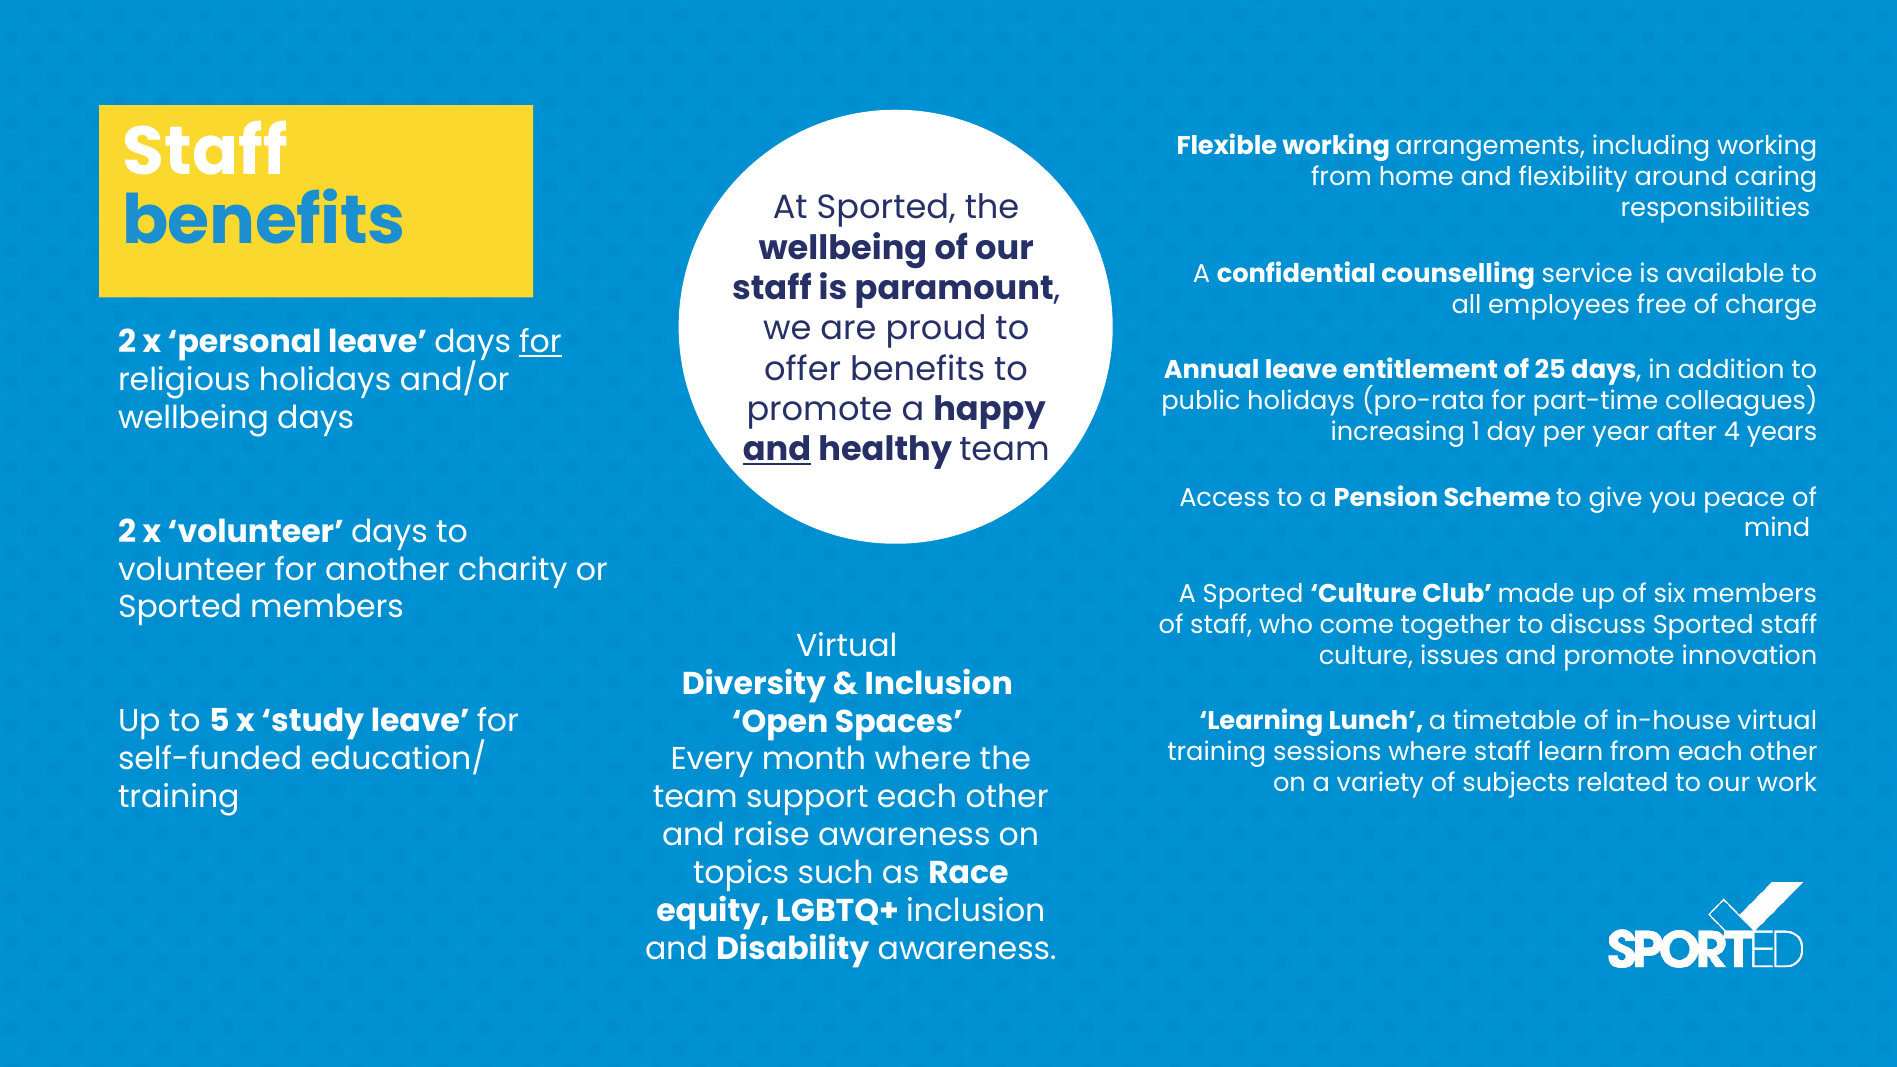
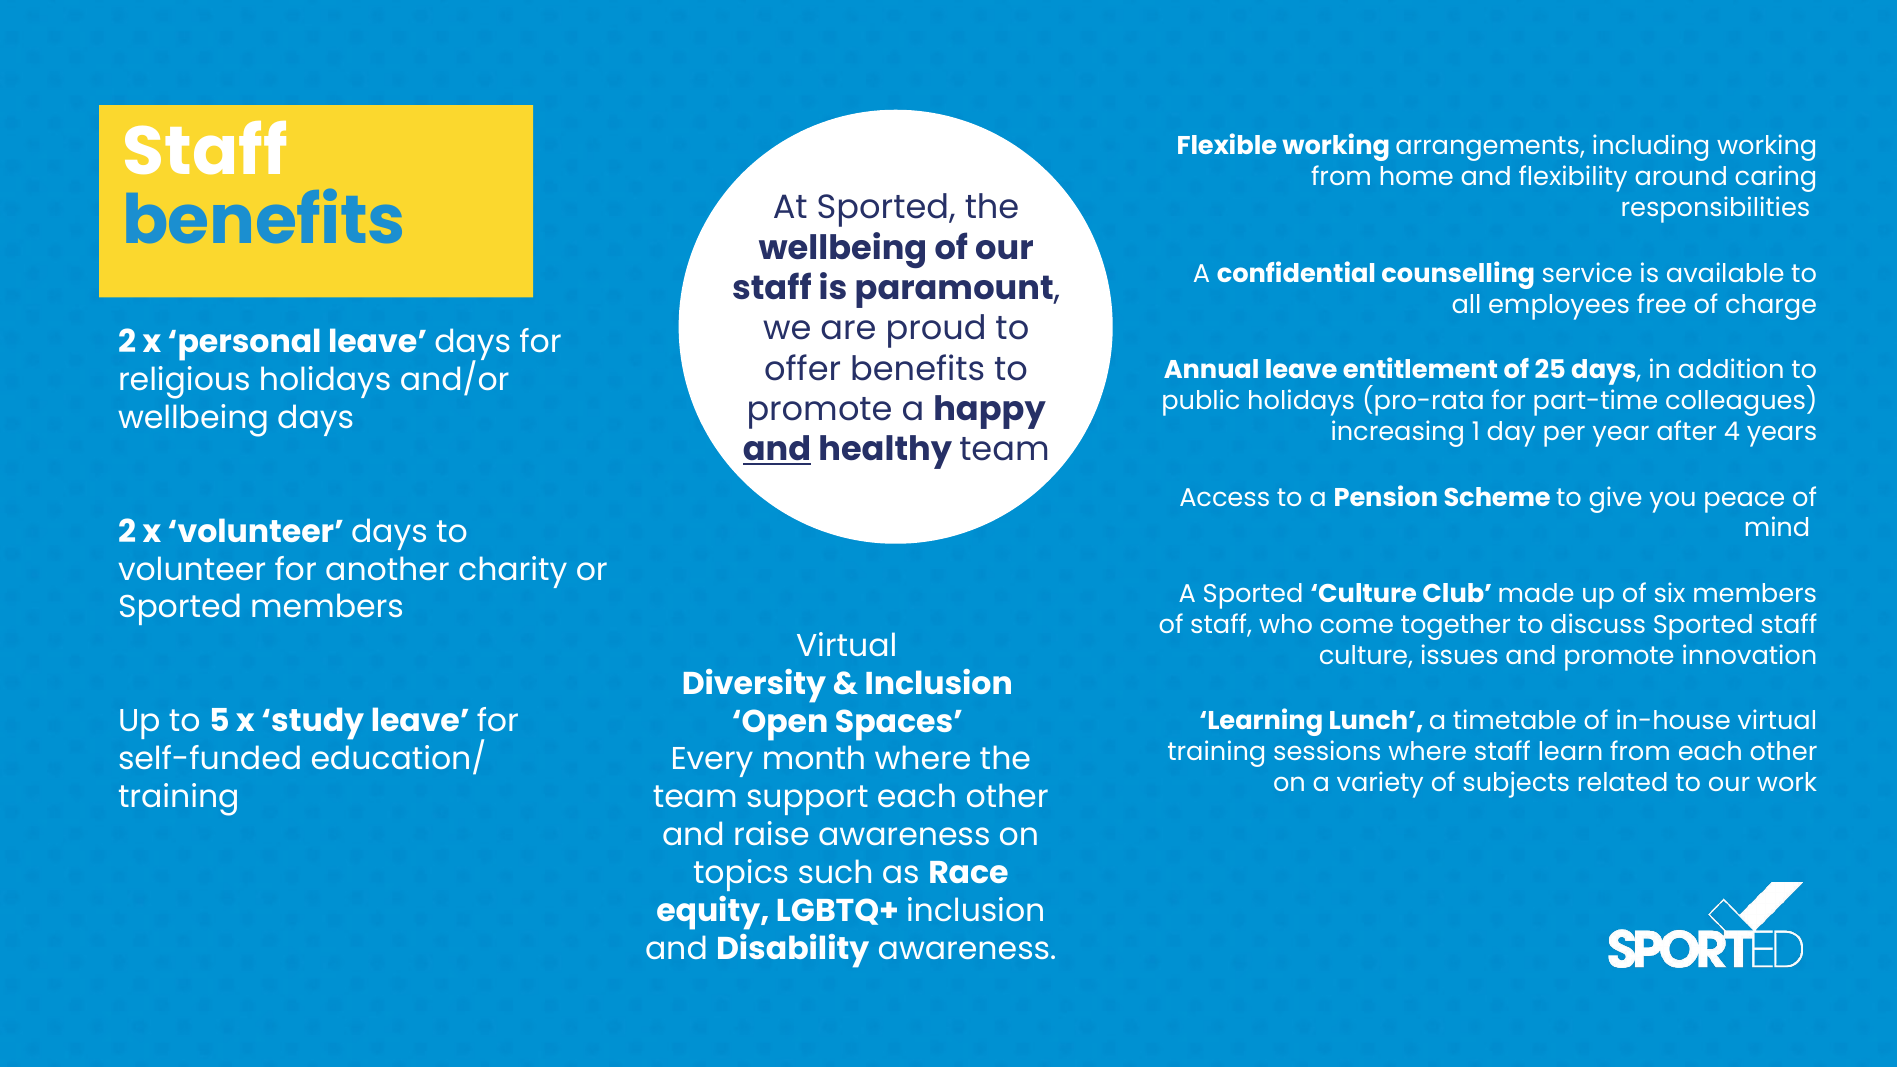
for at (541, 342) underline: present -> none
